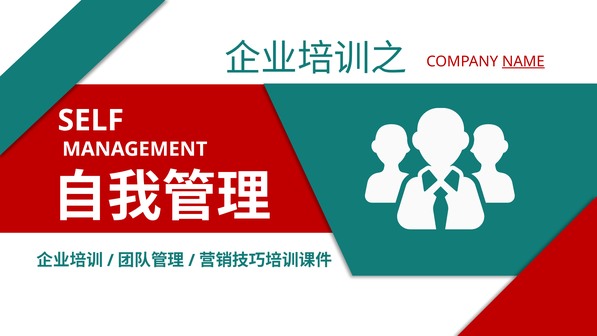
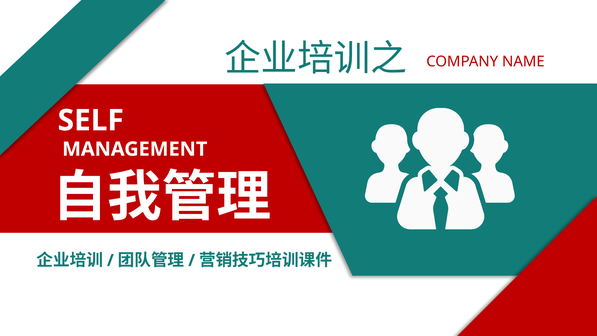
NAME underline: present -> none
